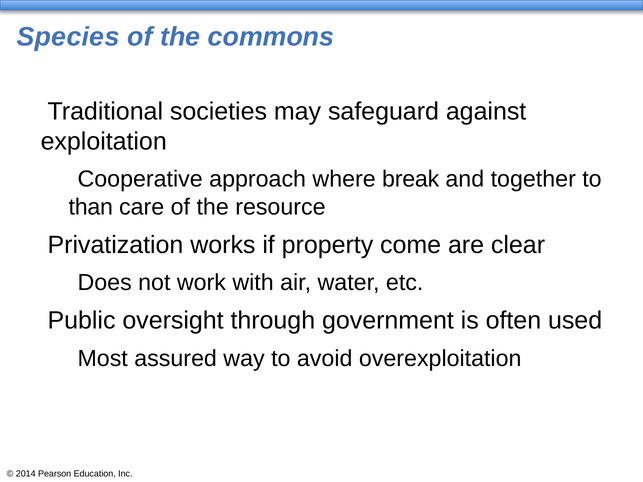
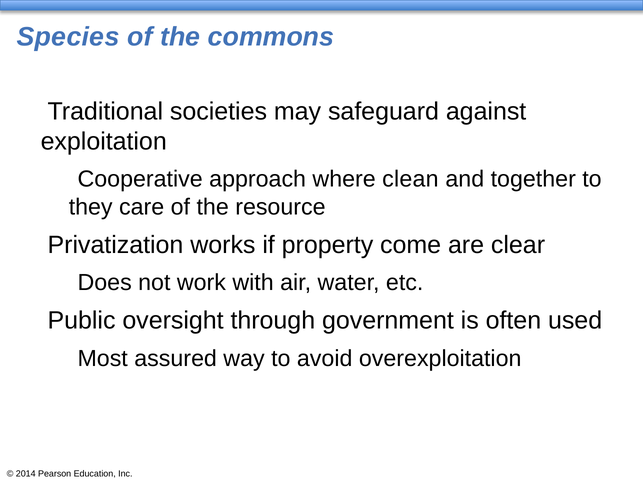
break: break -> clean
than: than -> they
